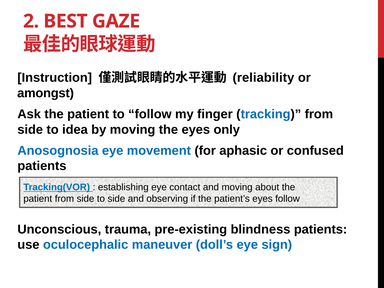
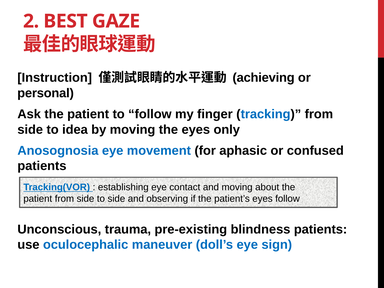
reliability: reliability -> achieving
amongst: amongst -> personal
